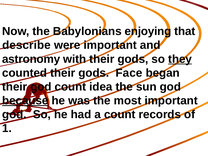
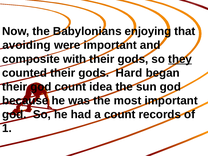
describe: describe -> avoiding
astronomy: astronomy -> composite
Face: Face -> Hard
because underline: present -> none
